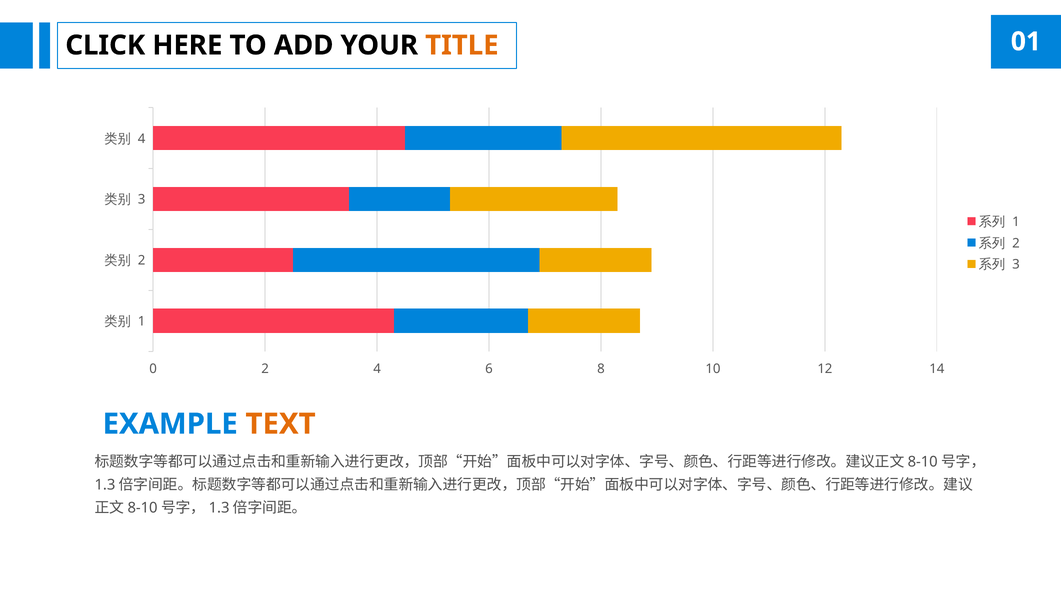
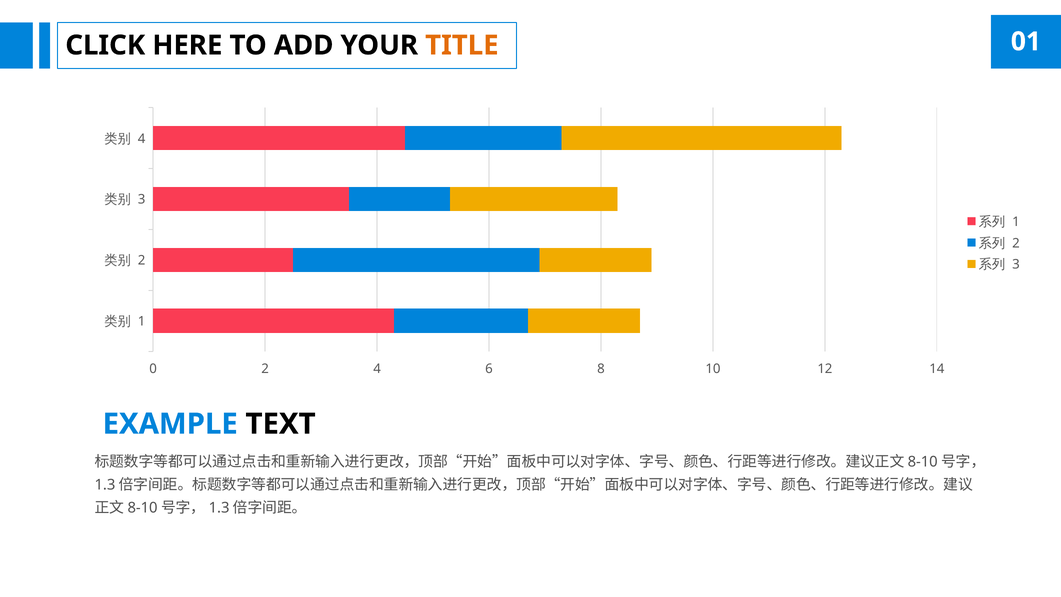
TEXT colour: orange -> black
